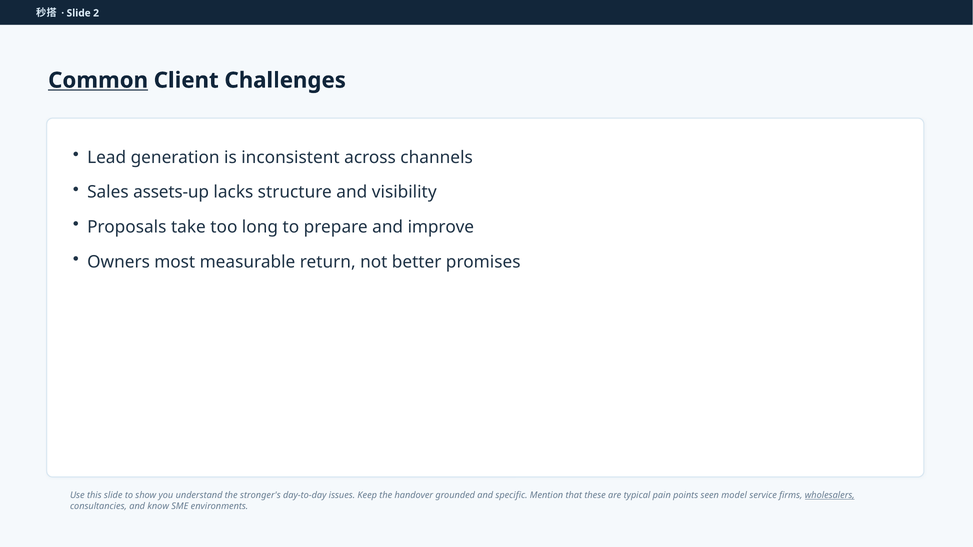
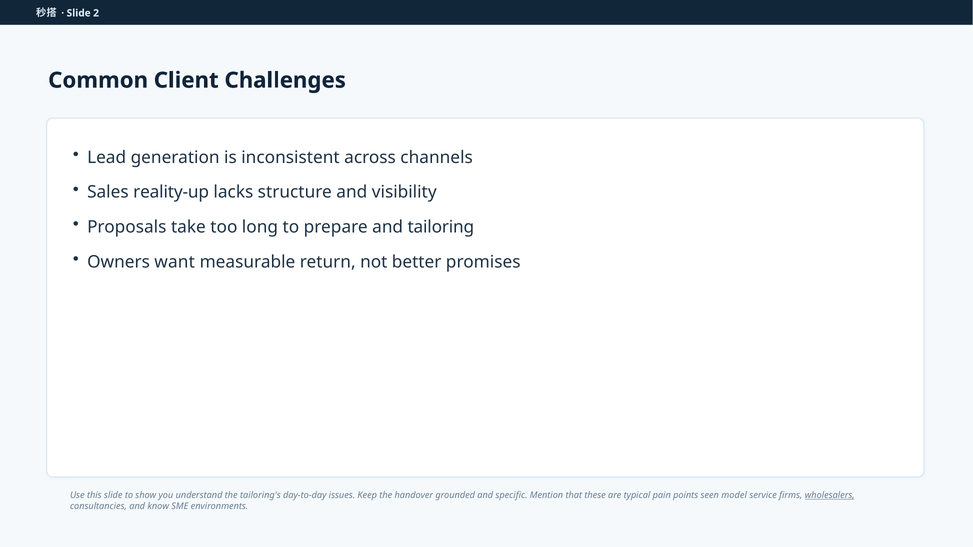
Common underline: present -> none
assets-up: assets-up -> reality-up
improve: improve -> tailoring
most: most -> want
stronger's: stronger's -> tailoring's
